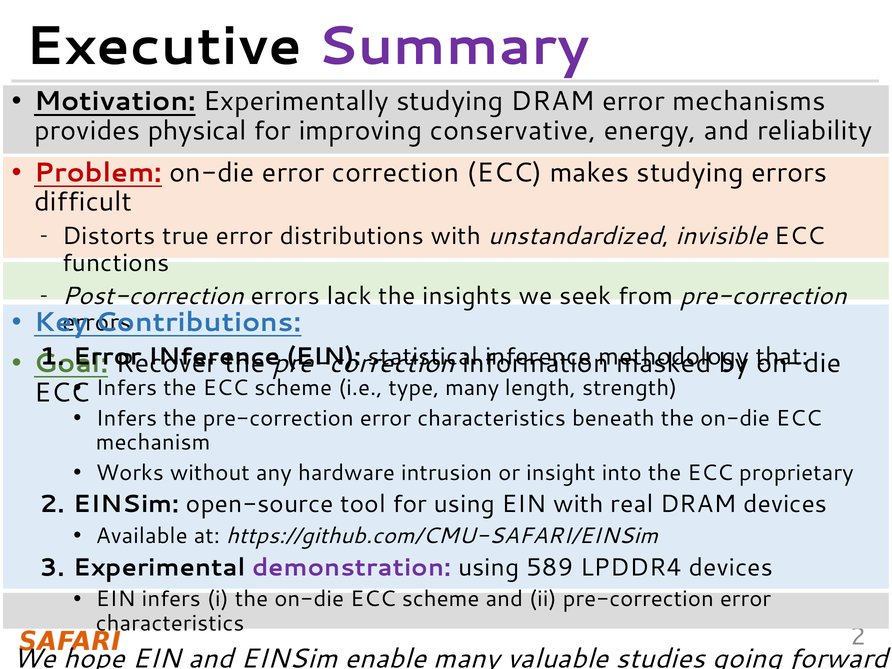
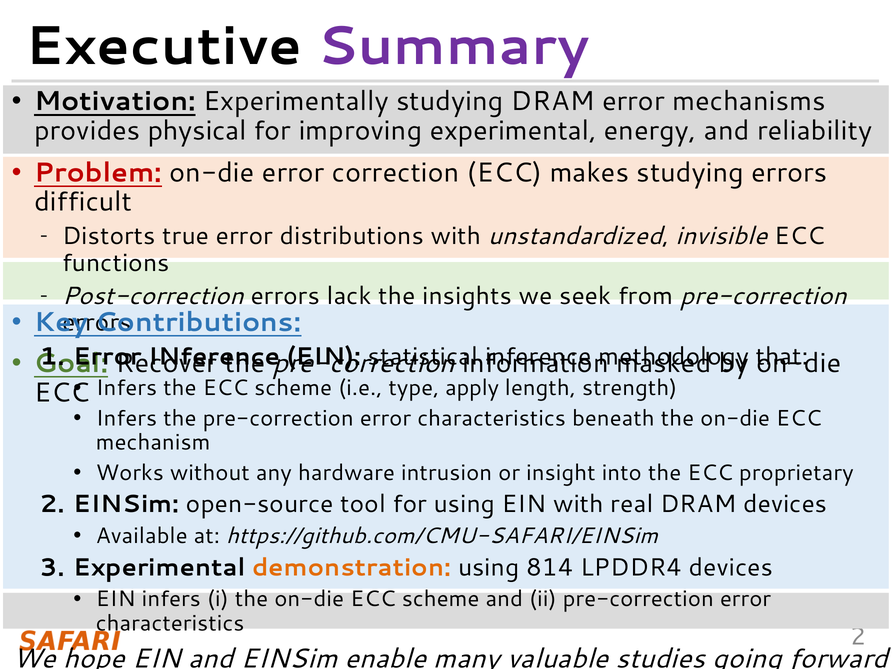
improving conservative: conservative -> experimental
type many: many -> apply
demonstration colour: purple -> orange
589: 589 -> 814
